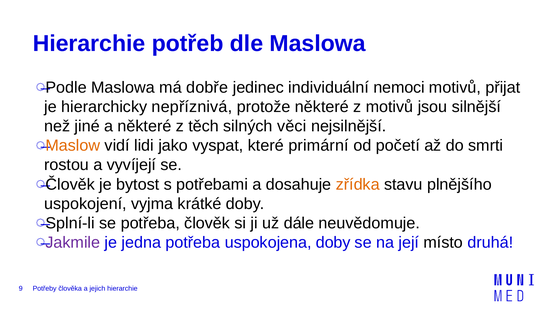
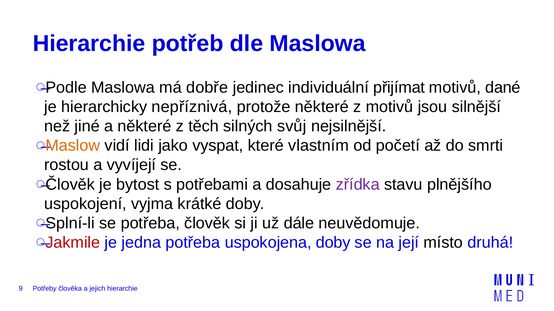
nemoci: nemoci -> přijímat
přijat: přijat -> dané
věci: věci -> svůj
primární: primární -> vlastním
zřídka colour: orange -> purple
Jakmile colour: purple -> red
